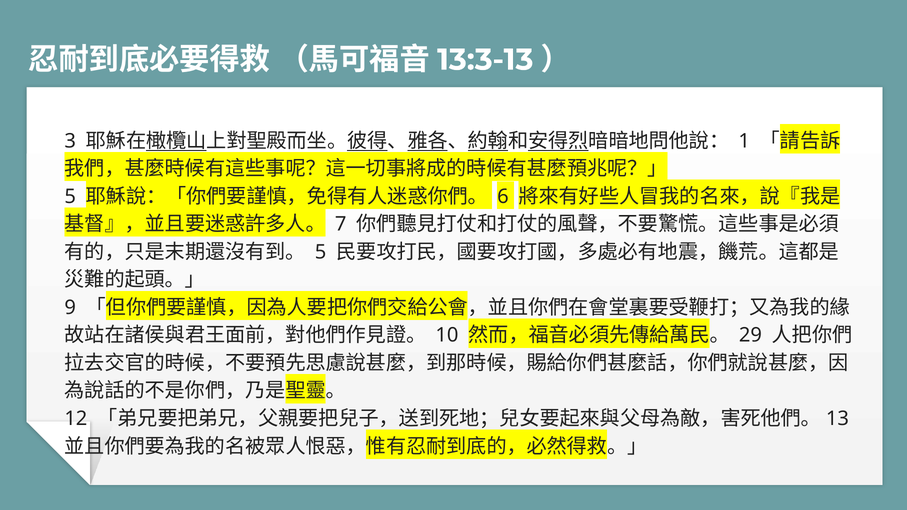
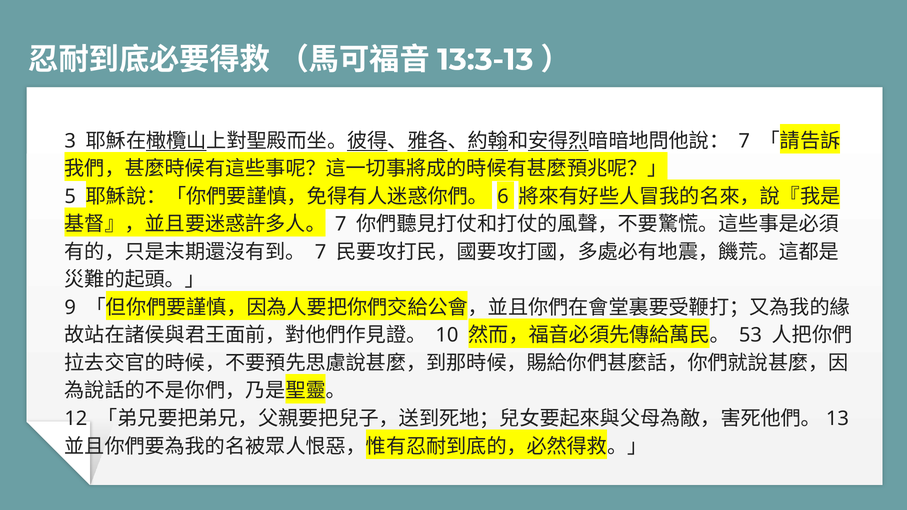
1 at (744, 141): 1 -> 7
5 at (321, 252): 5 -> 7
29: 29 -> 53
